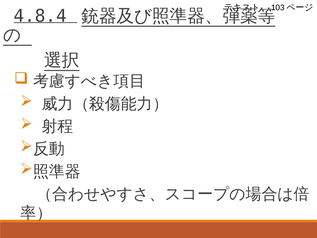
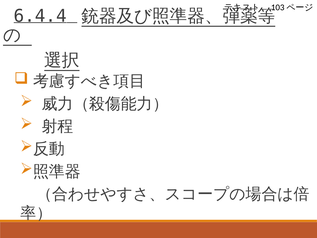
4.8.4: 4.8.4 -> 6.4.4
